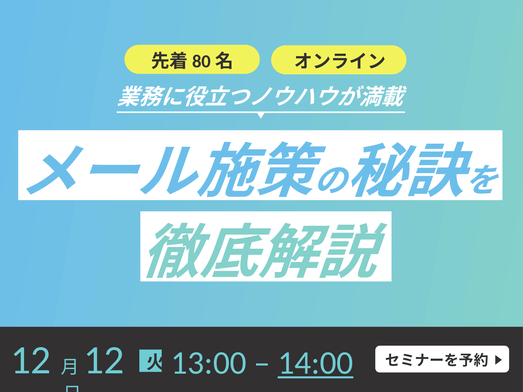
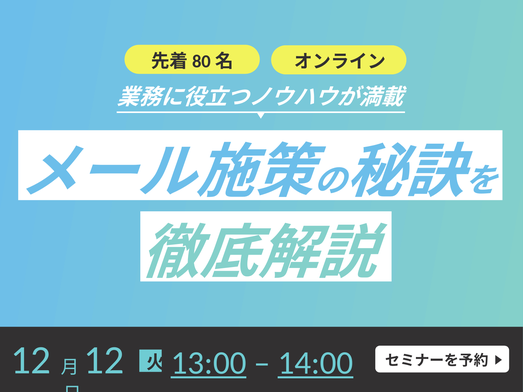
13:00 underline: none -> present
